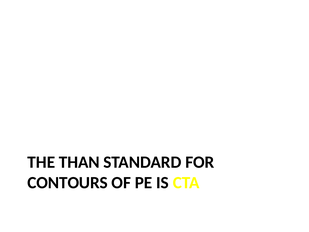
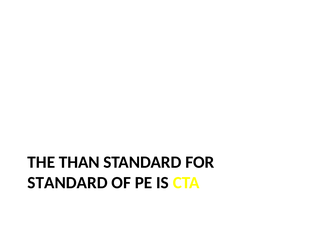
CONTOURS at (68, 183): CONTOURS -> STANDARD
